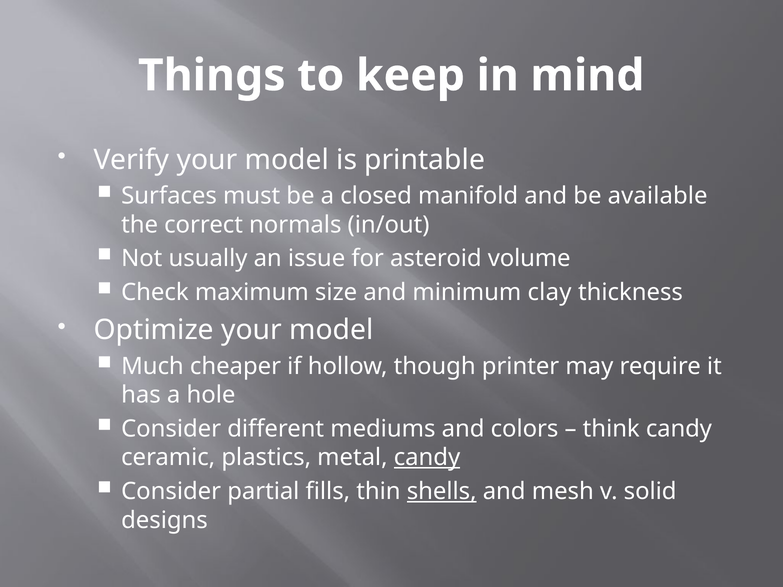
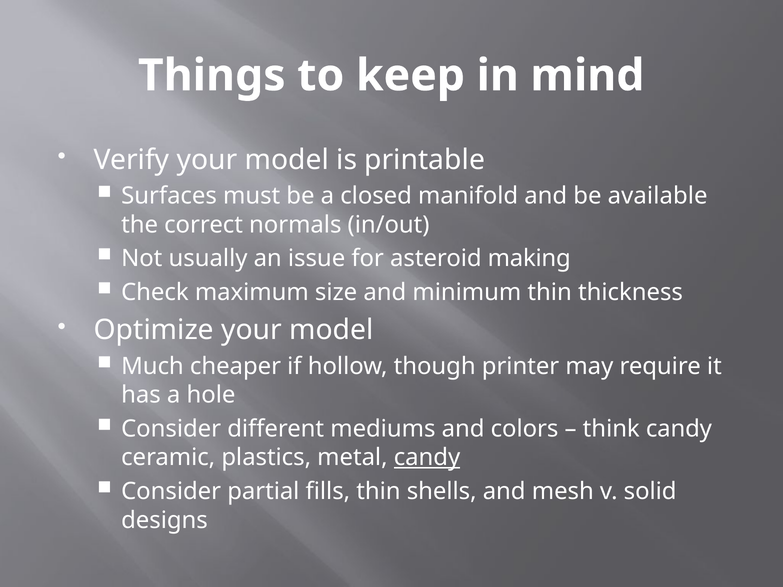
volume: volume -> making
minimum clay: clay -> thin
shells underline: present -> none
